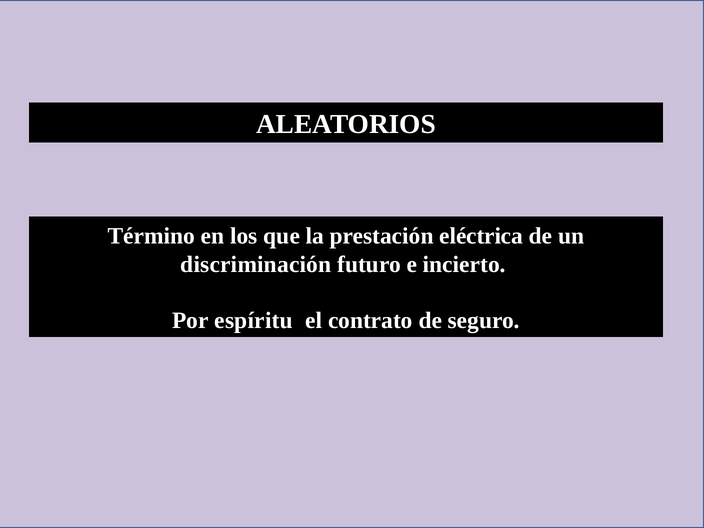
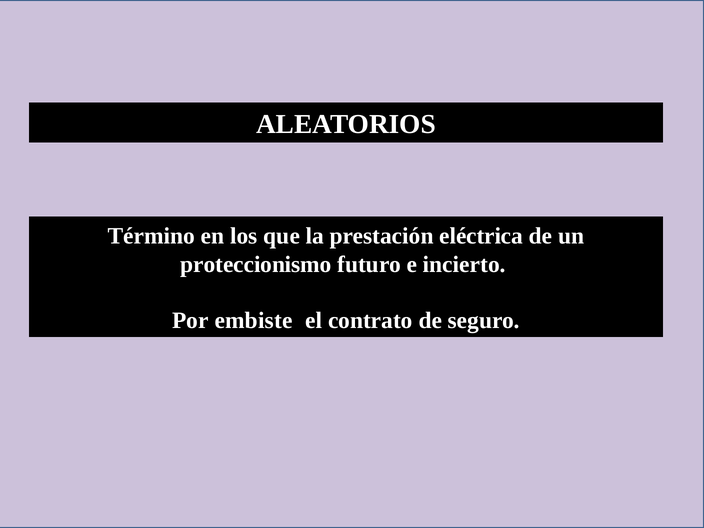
discriminación: discriminación -> proteccionismo
espíritu: espíritu -> embiste
